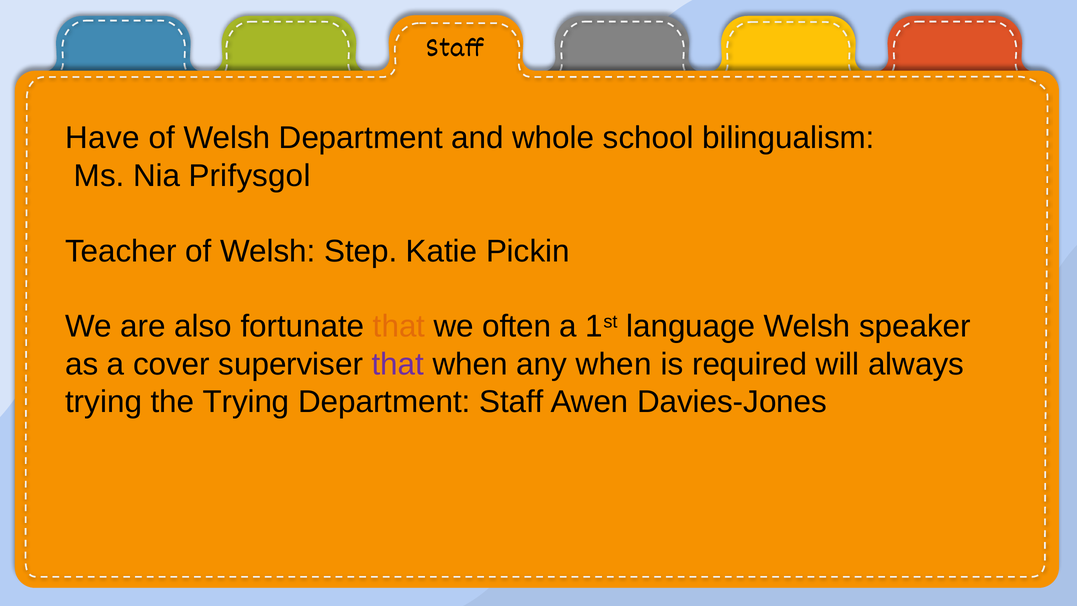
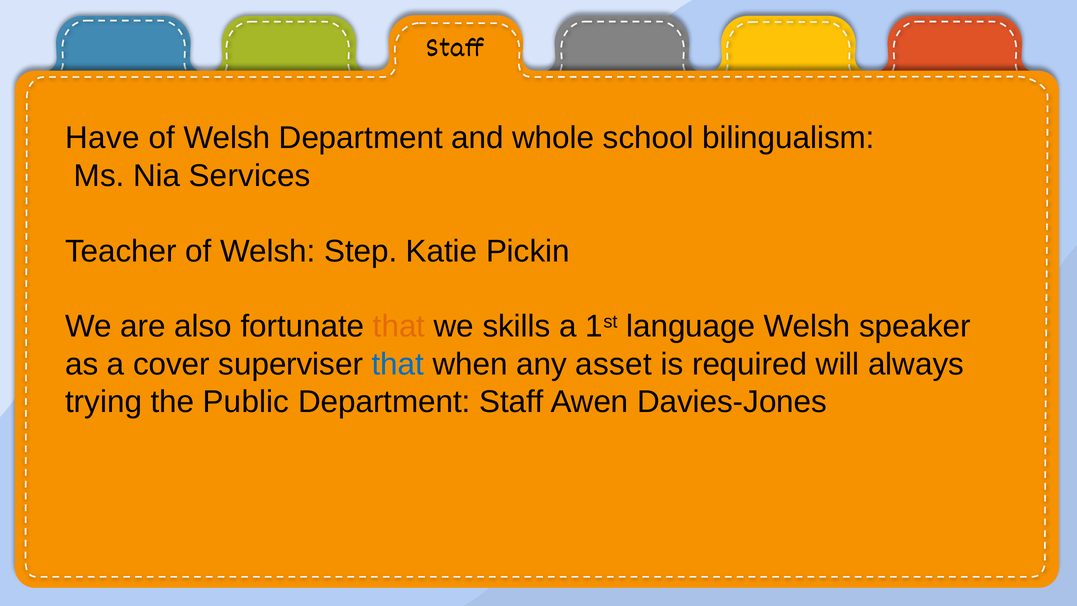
Prifysgol: Prifysgol -> Services
often: often -> skills
that at (398, 364) colour: purple -> blue
any when: when -> asset
the Trying: Trying -> Public
